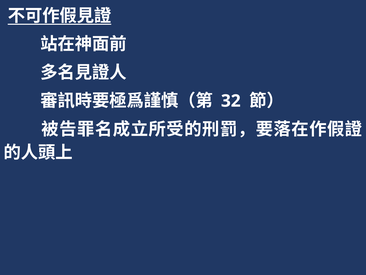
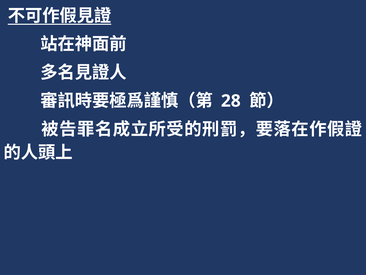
32: 32 -> 28
